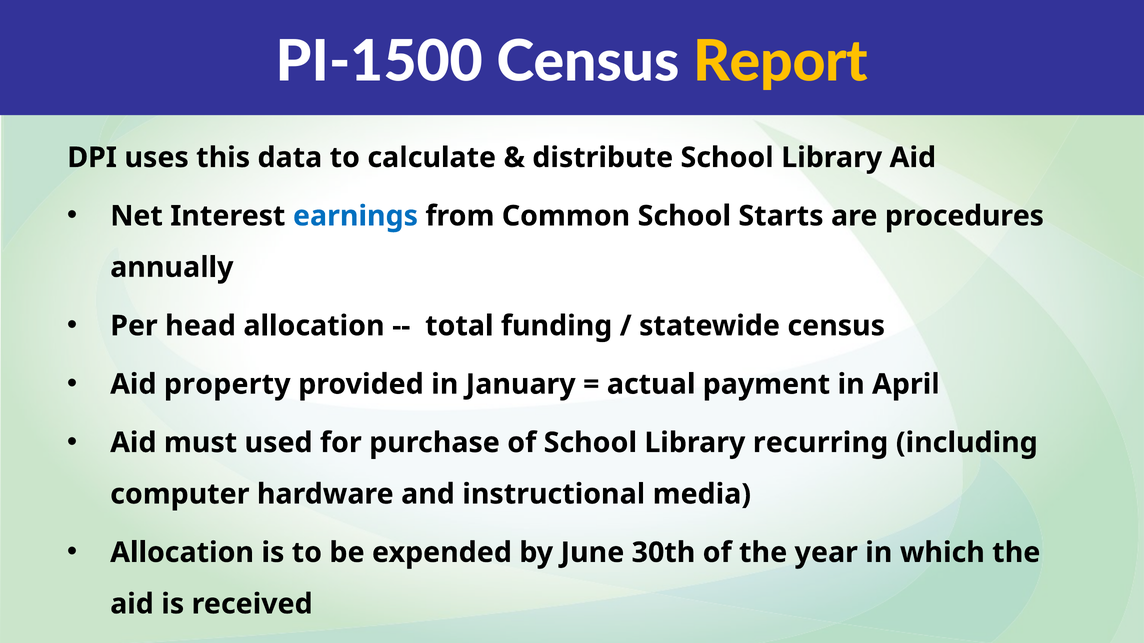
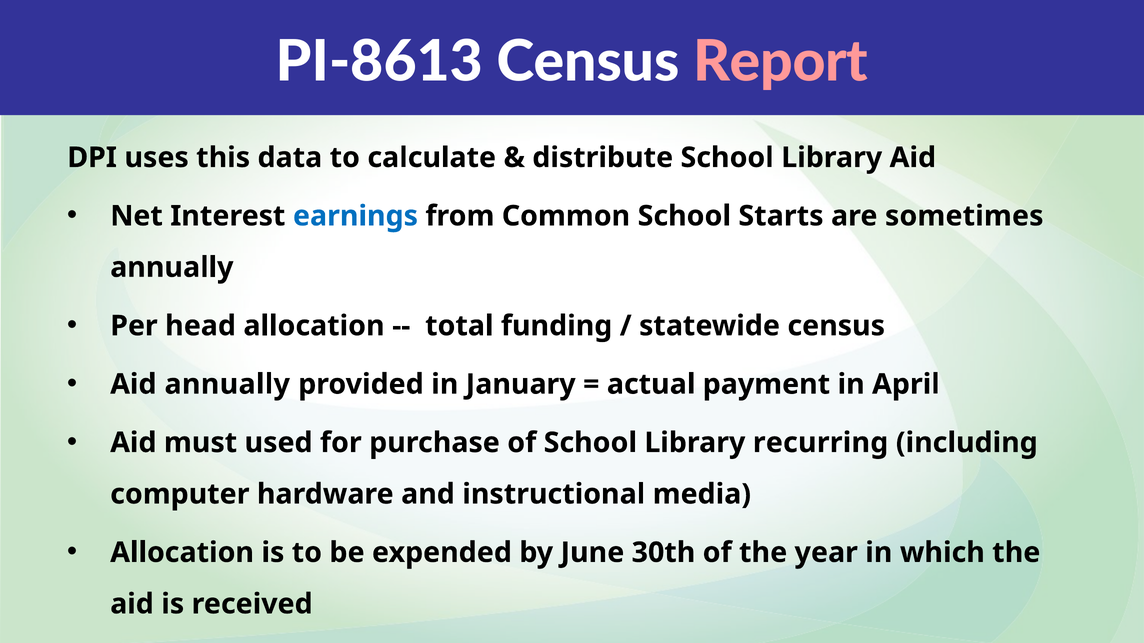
PI-1500: PI-1500 -> PI-8613
Report colour: yellow -> pink
procedures: procedures -> sometimes
Aid property: property -> annually
